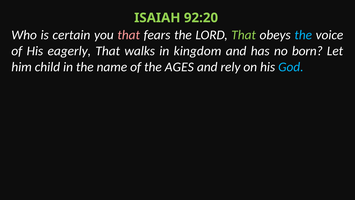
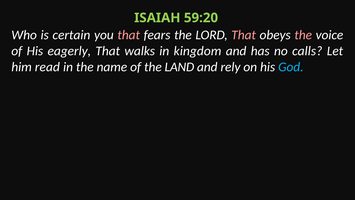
92:20: 92:20 -> 59:20
That at (244, 35) colour: light green -> pink
the at (303, 35) colour: light blue -> pink
born: born -> calls
child: child -> read
AGES: AGES -> LAND
